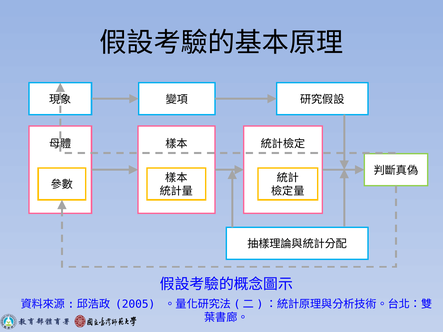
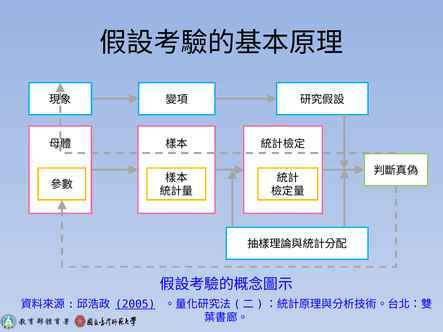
2005 underline: none -> present
